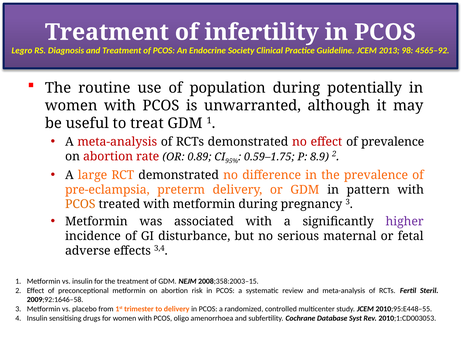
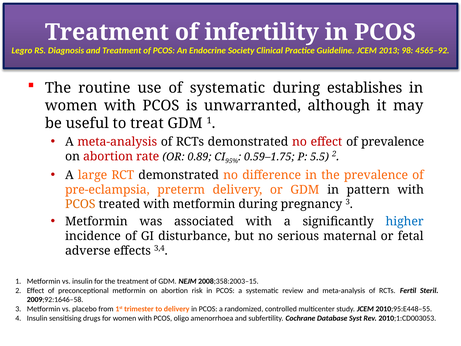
of population: population -> systematic
potentially: potentially -> establishes
8.9: 8.9 -> 5.5
higher colour: purple -> blue
